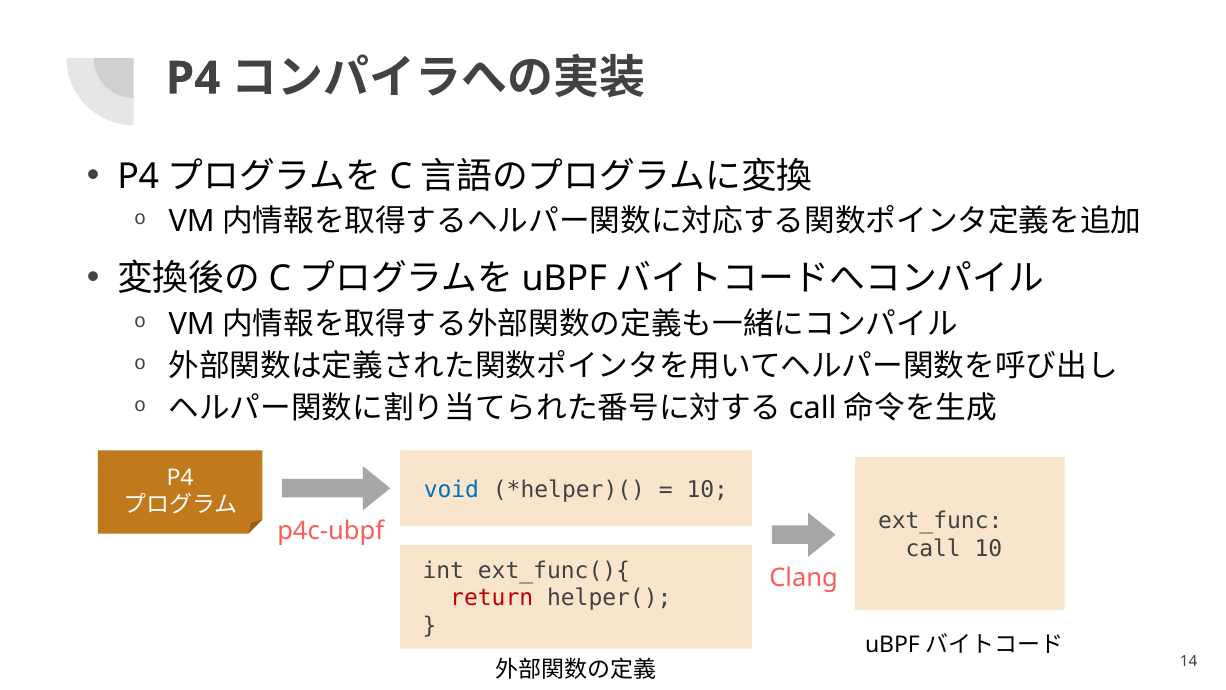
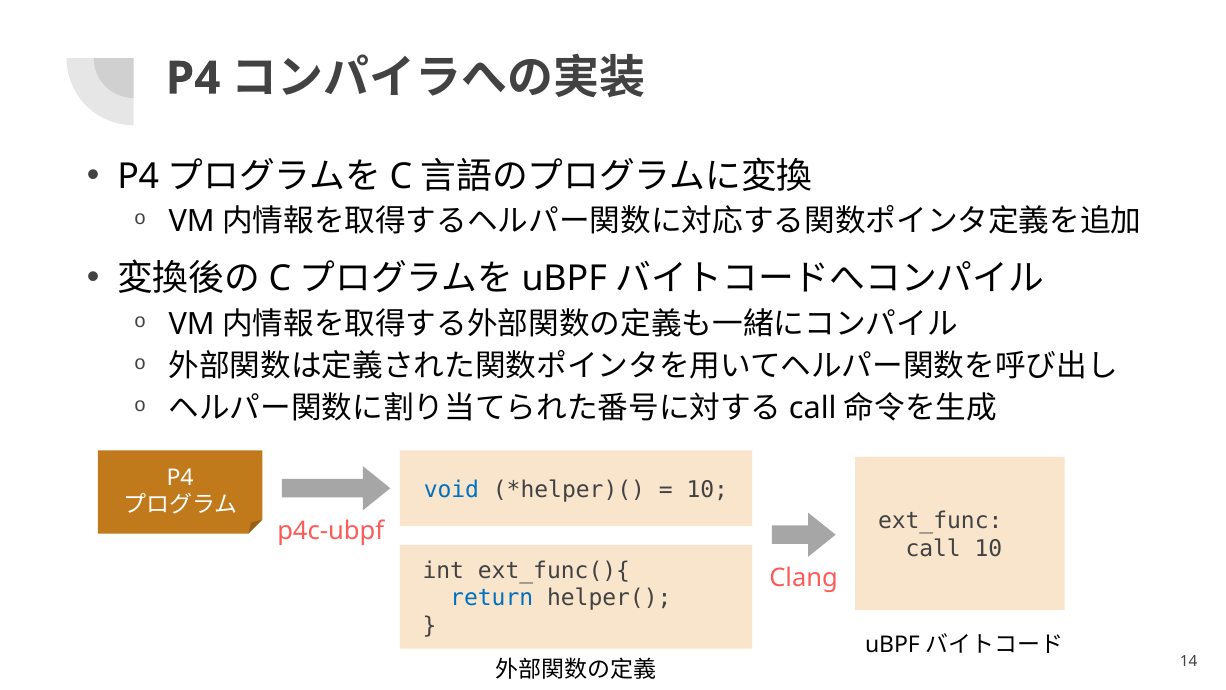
return colour: red -> blue
